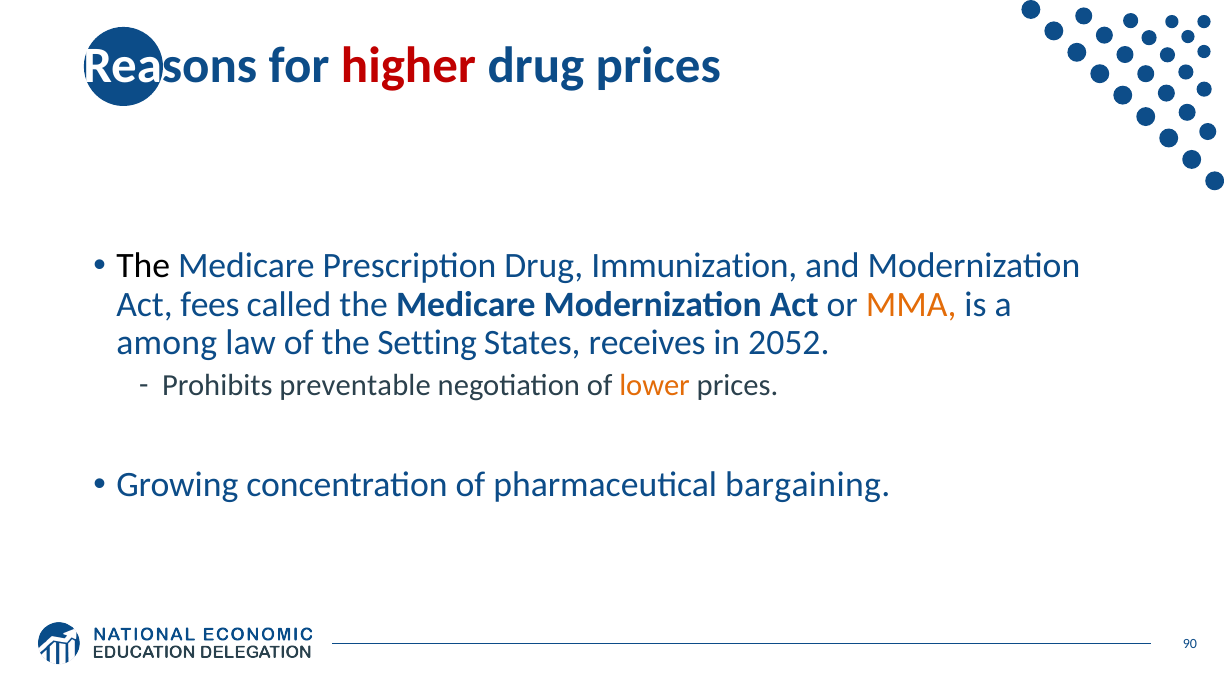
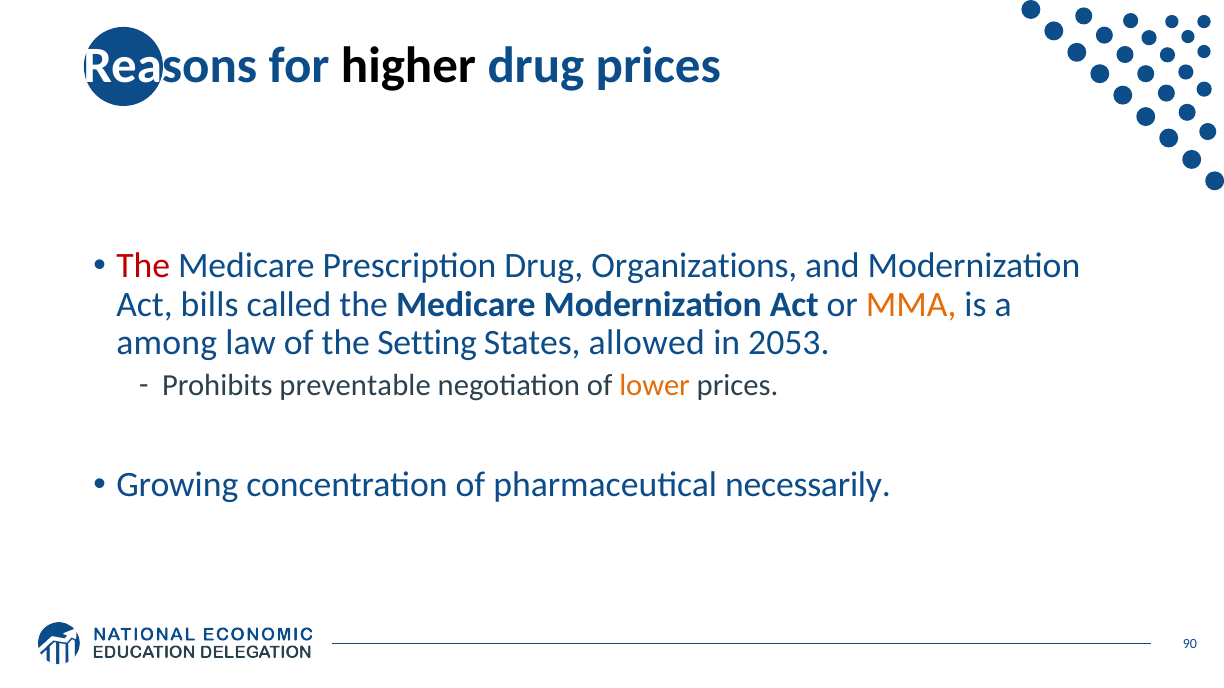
higher colour: red -> black
The at (143, 266) colour: black -> red
Immunization: Immunization -> Organizations
fees: fees -> bills
receives: receives -> allowed
2052: 2052 -> 2053
bargaining: bargaining -> necessarily
